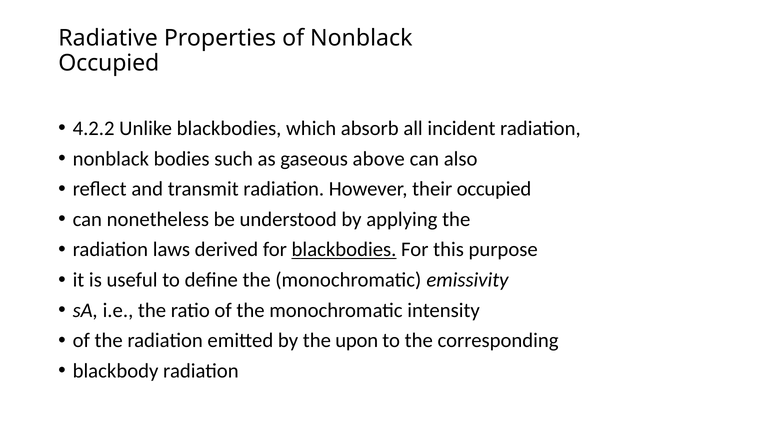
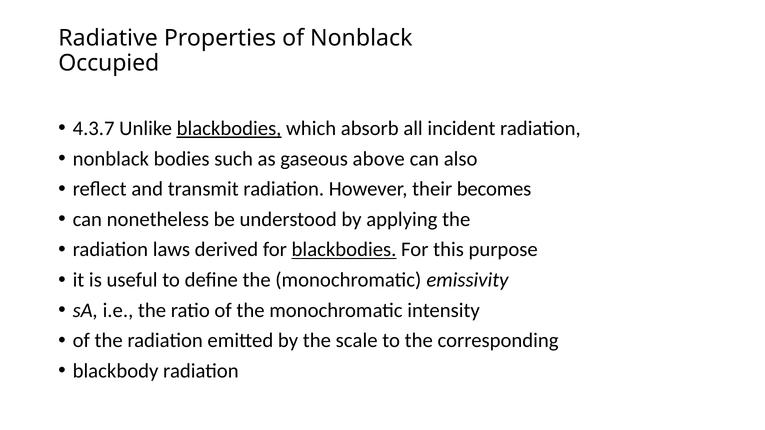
4.2.2: 4.2.2 -> 4.3.7
blackbodies at (229, 128) underline: none -> present
their occupied: occupied -> becomes
upon: upon -> scale
